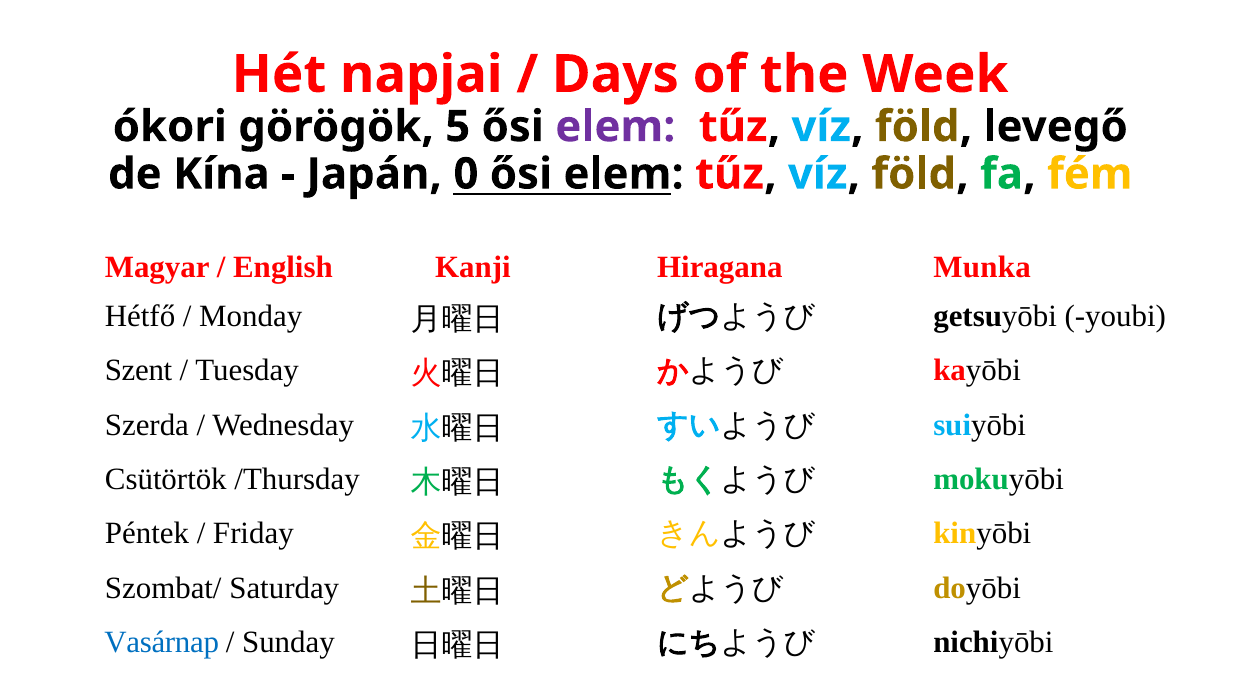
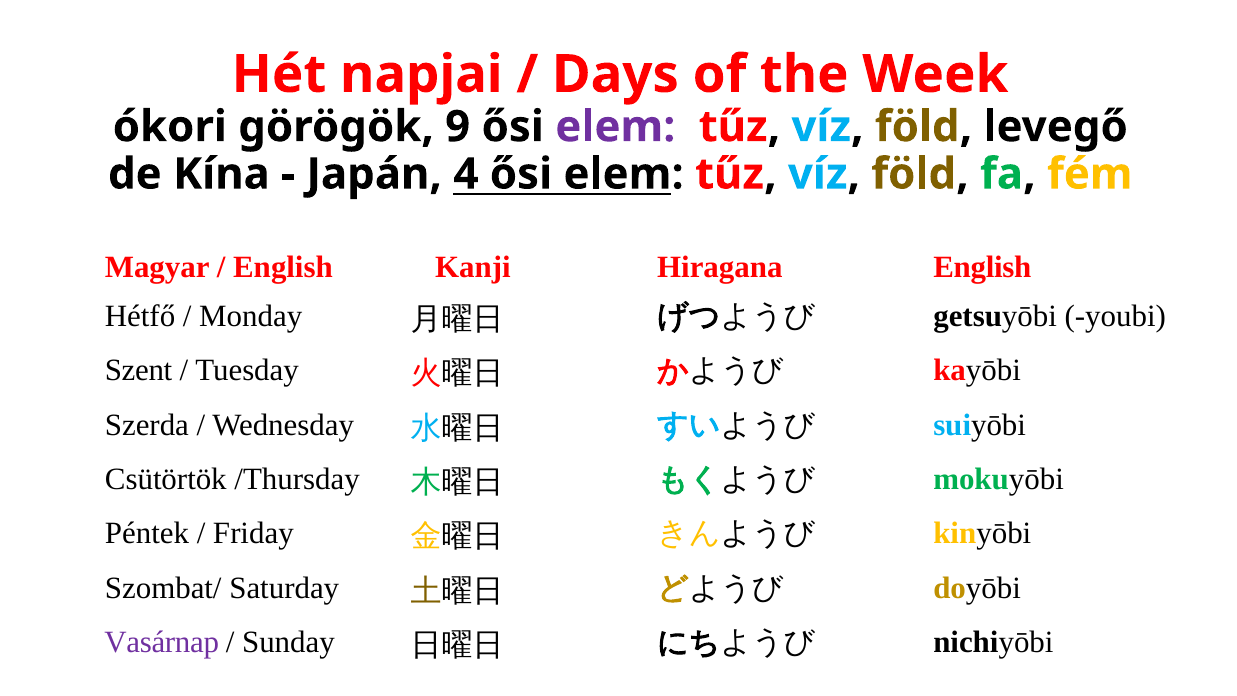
5: 5 -> 9
0: 0 -> 4
Hiragana Munka: Munka -> English
Vasárnap colour: blue -> purple
